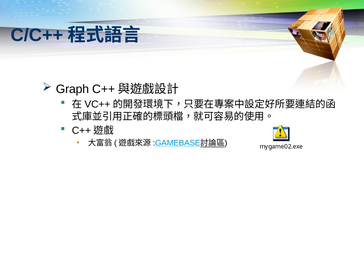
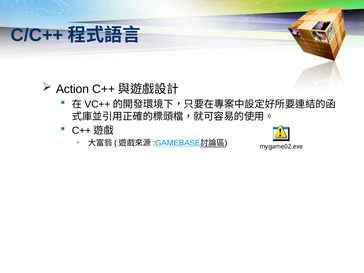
Graph: Graph -> Action
